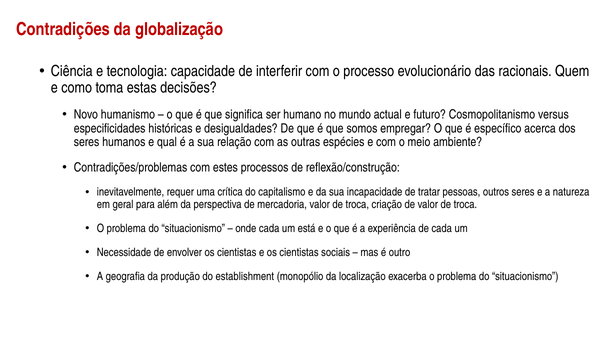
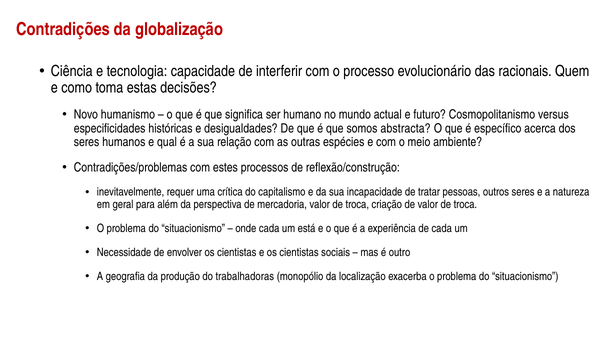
empregar: empregar -> abstracta
establishment: establishment -> trabalhadoras
